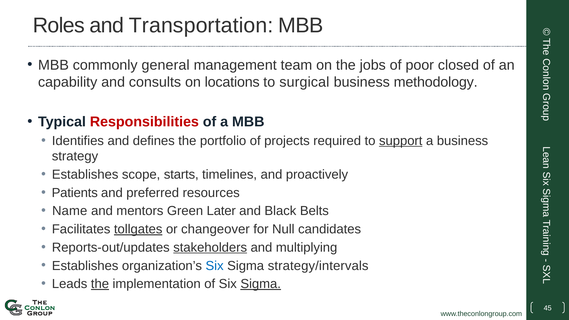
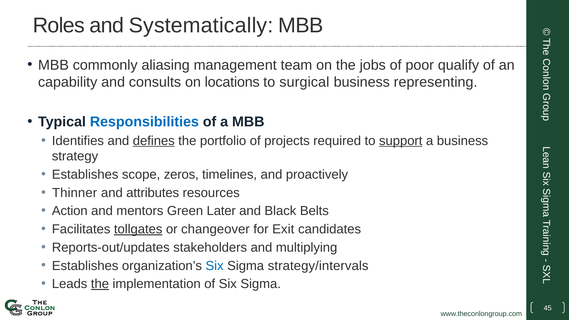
Transportation: Transportation -> Systematically
general: general -> aliasing
closed: closed -> qualify
methodology: methodology -> representing
Responsibilities colour: red -> blue
defines underline: none -> present
starts: starts -> zeros
Patients: Patients -> Thinner
preferred: preferred -> attributes
Name: Name -> Action
Null: Null -> Exit
stakeholders underline: present -> none
Sigma at (261, 284) underline: present -> none
